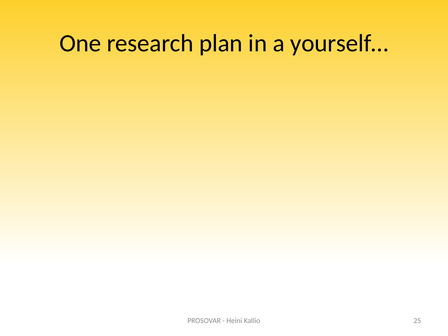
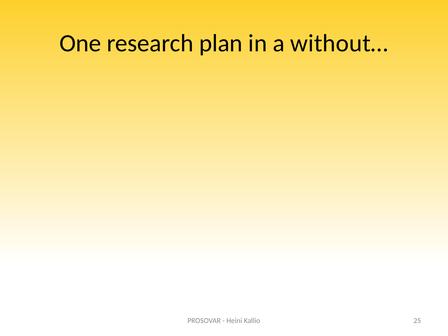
yourself…: yourself… -> without…
